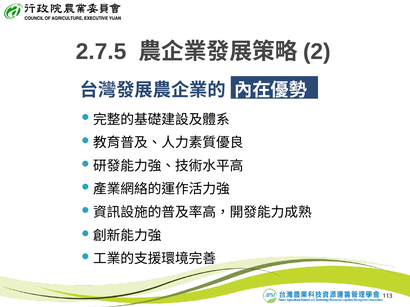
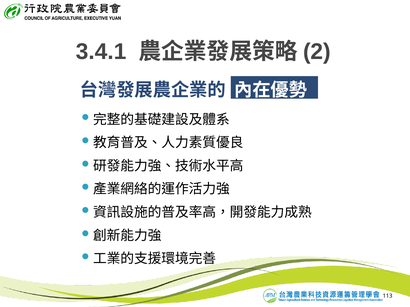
2.7.5: 2.7.5 -> 3.4.1
